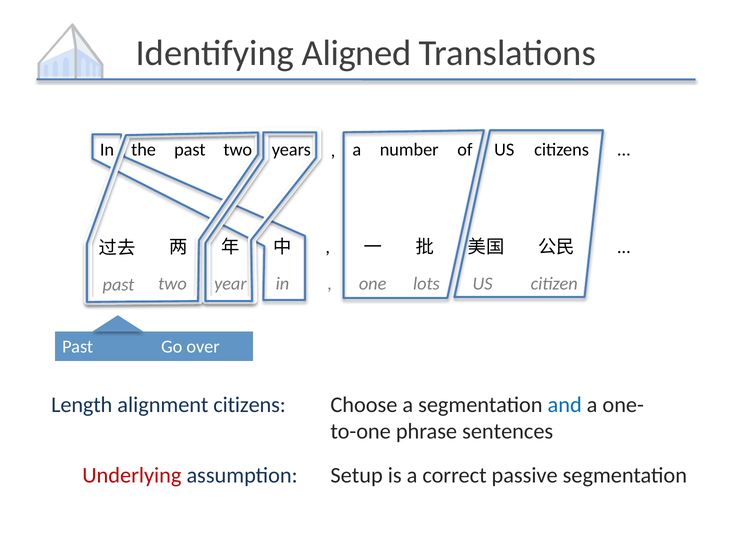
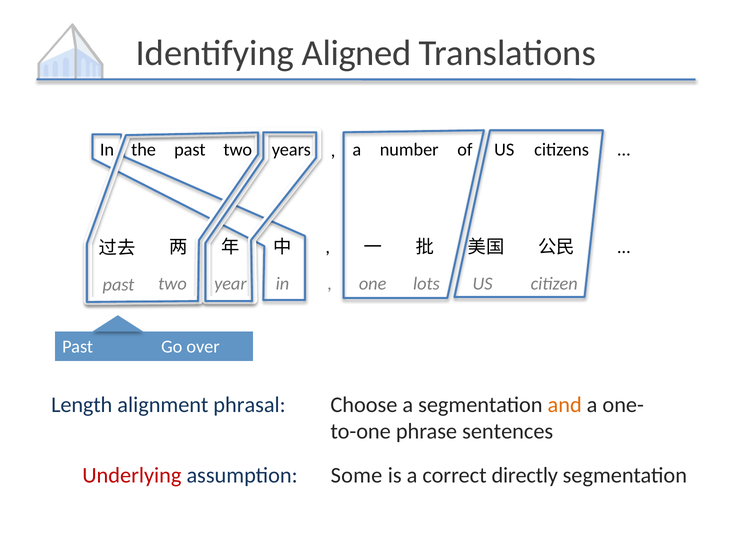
alignment citizens: citizens -> phrasal
and colour: blue -> orange
Setup: Setup -> Some
passive: passive -> directly
